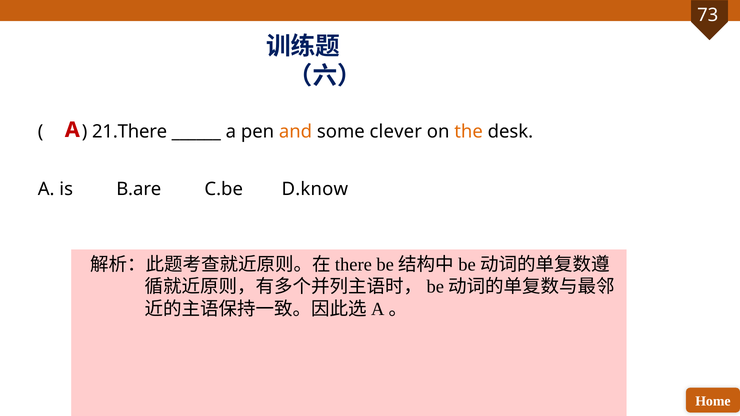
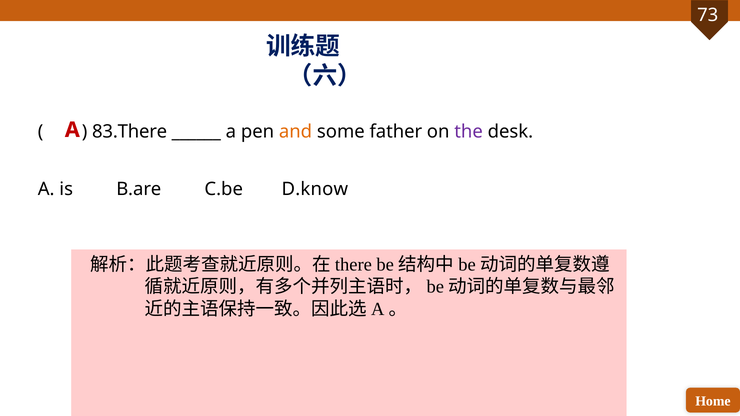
21.There: 21.There -> 83.There
clever: clever -> father
the colour: orange -> purple
